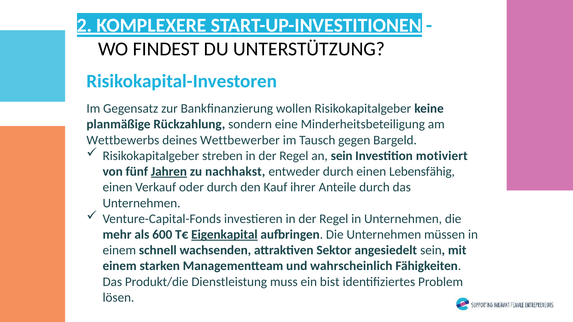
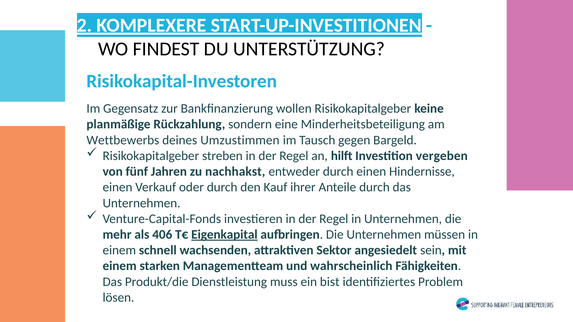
Wettbewerber: Wettbewerber -> Umzustimmen
an sein: sein -> hilft
motiviert: motiviert -> vergeben
Jahren underline: present -> none
Lebensfähig: Lebensfähig -> Hindernisse
600: 600 -> 406
